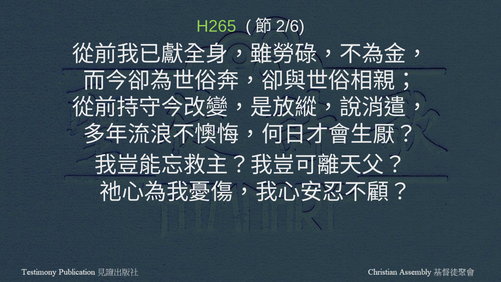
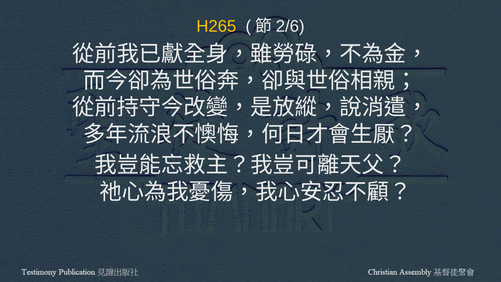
H265 colour: light green -> yellow
